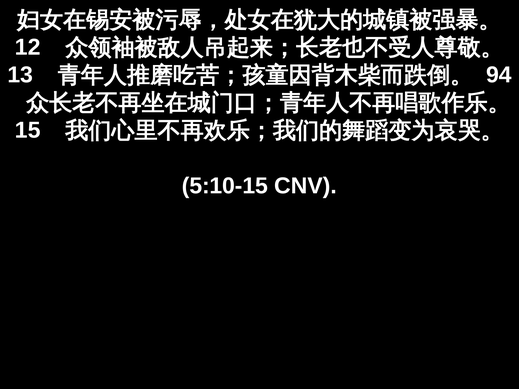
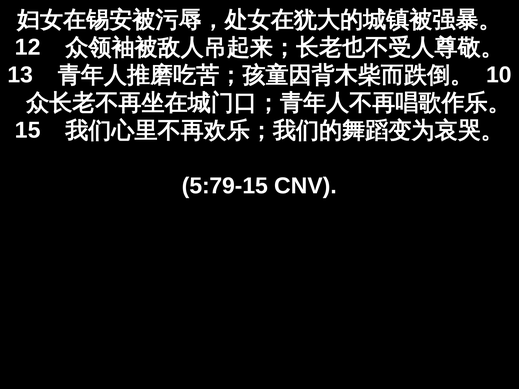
94: 94 -> 10
5:10-15: 5:10-15 -> 5:79-15
